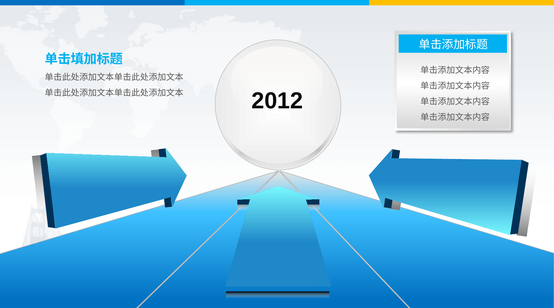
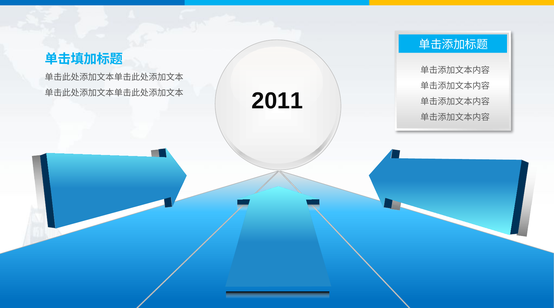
2012: 2012 -> 2011
